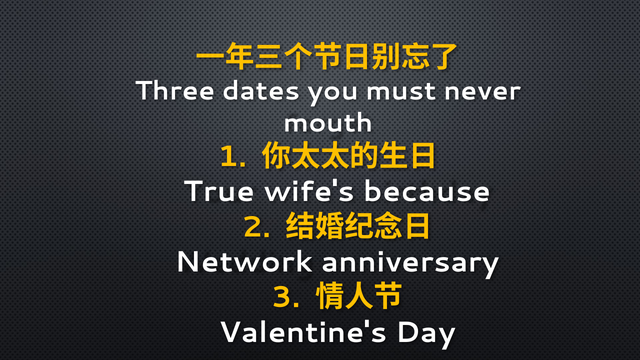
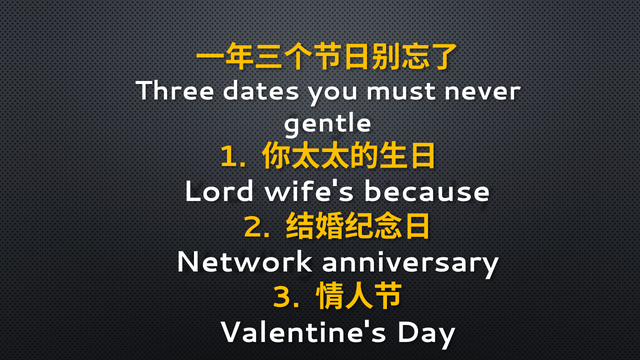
mouth: mouth -> gentle
True: True -> Lord
